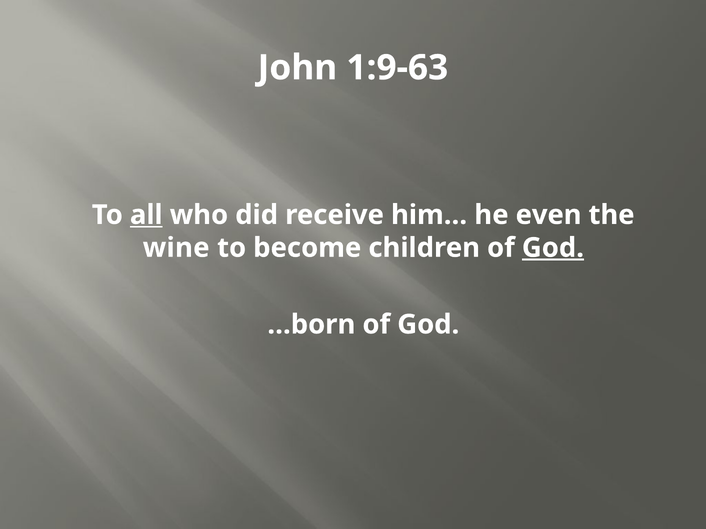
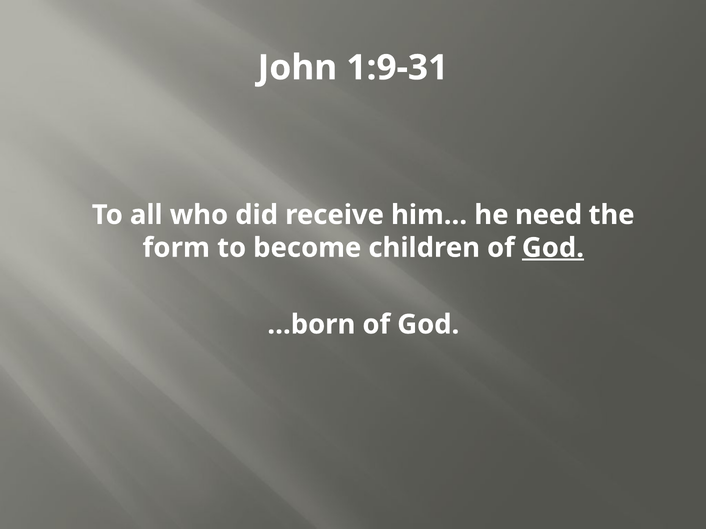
1:9-63: 1:9-63 -> 1:9-31
all underline: present -> none
even: even -> need
wine: wine -> form
